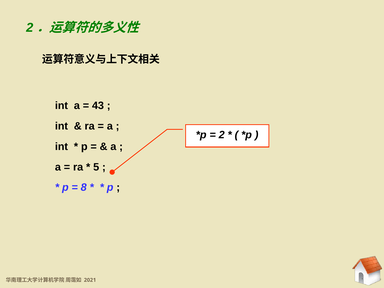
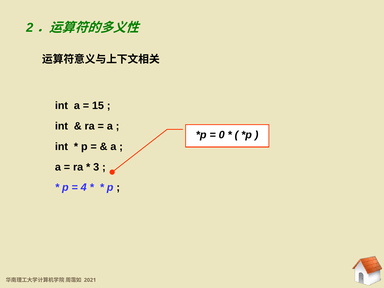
43: 43 -> 15
2: 2 -> 0
5: 5 -> 3
8: 8 -> 4
